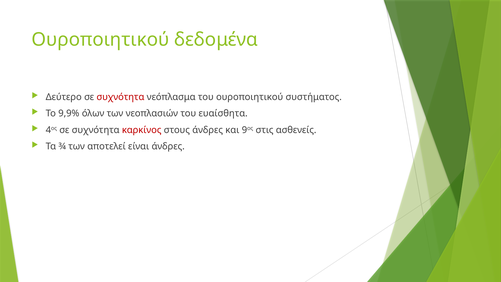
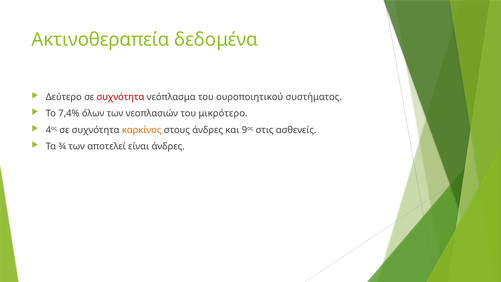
Ουροποιητικού at (100, 40): Ουροποιητικού -> Ακτινοθεραπεία
9,9%: 9,9% -> 7,4%
ευαίσθητα: ευαίσθητα -> μικρότερο
καρκίνος colour: red -> orange
